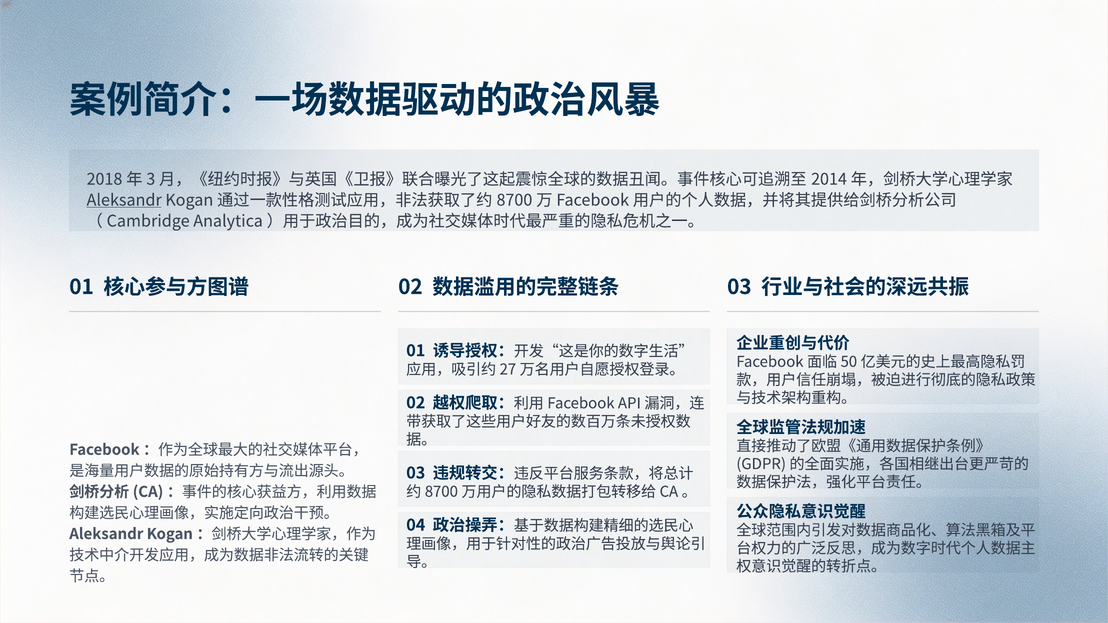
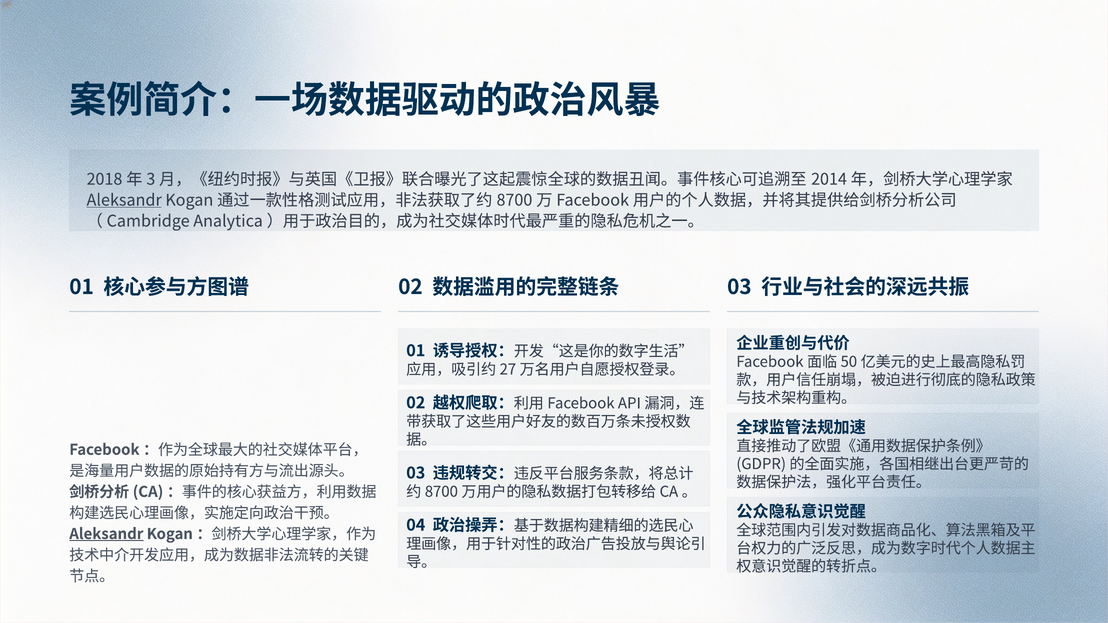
Aleksandr at (106, 534) underline: none -> present
